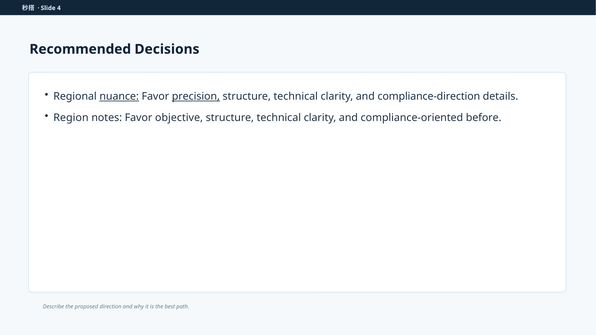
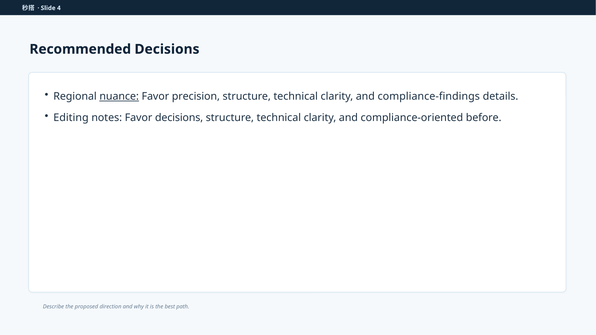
precision underline: present -> none
compliance-direction: compliance-direction -> compliance-findings
Region: Region -> Editing
Favor objective: objective -> decisions
